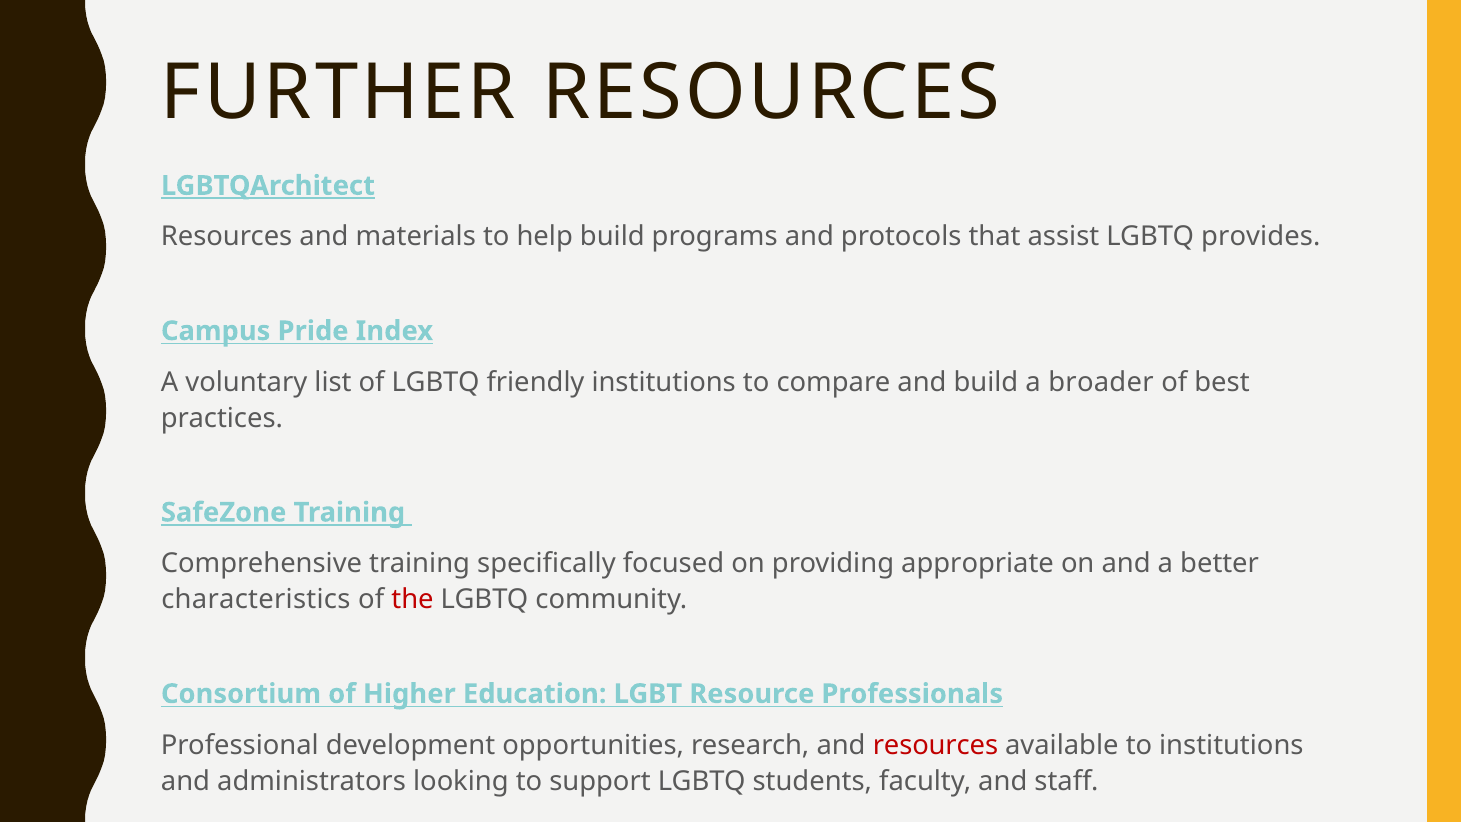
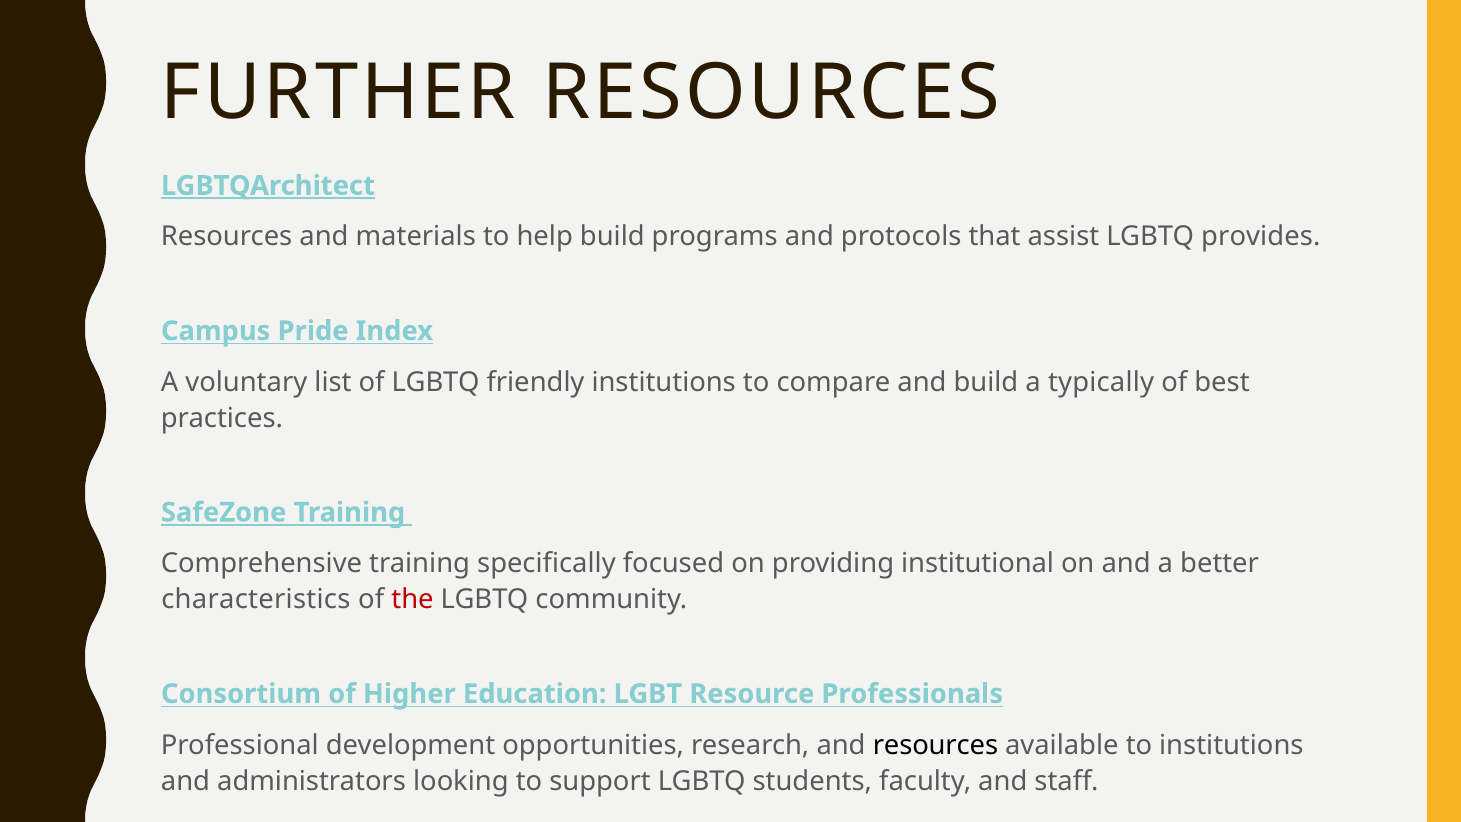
broader: broader -> typically
appropriate: appropriate -> institutional
resources at (935, 745) colour: red -> black
